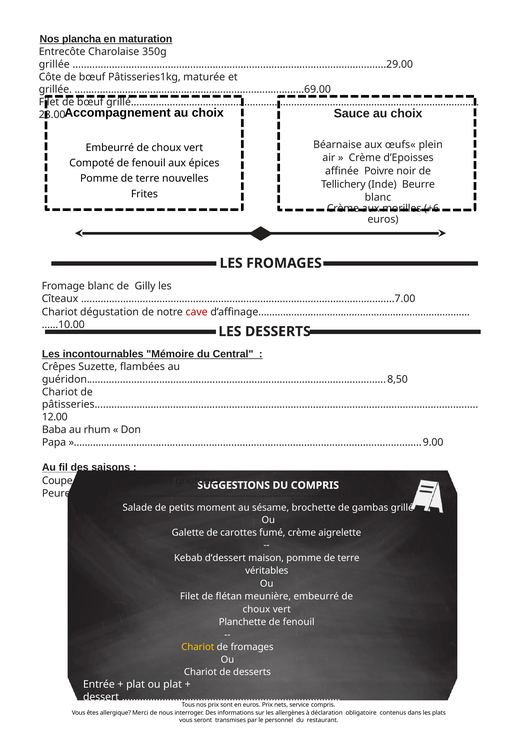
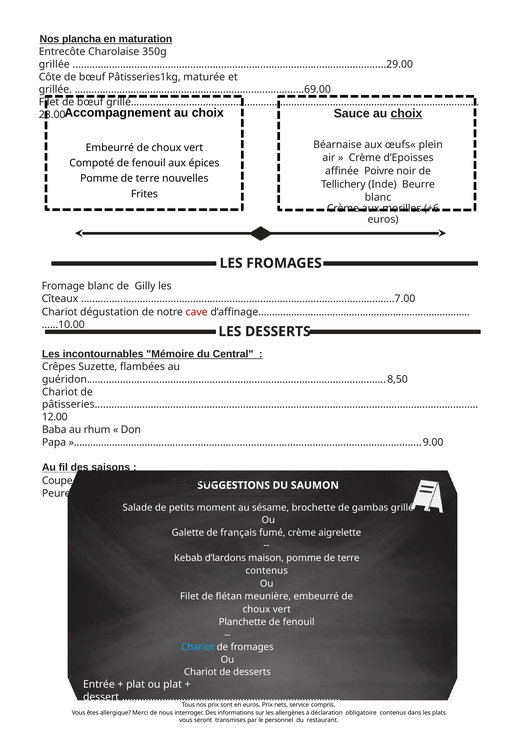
choix at (406, 113) underline: none -> present
DU COMPRIS: COMPRIS -> SAUMON
carottes: carottes -> français
d’dessert: d’dessert -> d’lardons
véritables at (267, 570): véritables -> contenus
Chariot at (198, 647) colour: yellow -> light blue
